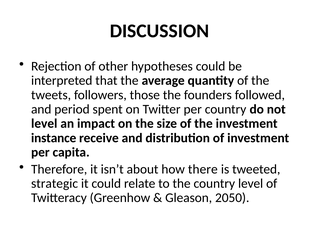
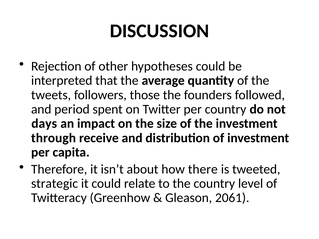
level at (44, 124): level -> days
instance: instance -> through
2050: 2050 -> 2061
